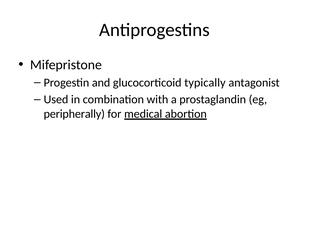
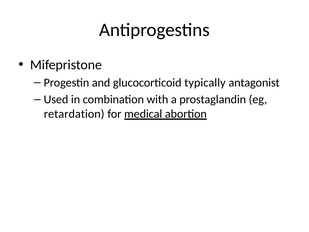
peripherally: peripherally -> retardation
